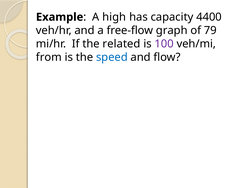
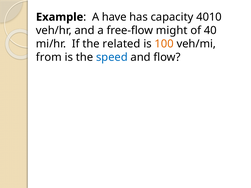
high: high -> have
4400: 4400 -> 4010
graph: graph -> might
79: 79 -> 40
100 colour: purple -> orange
